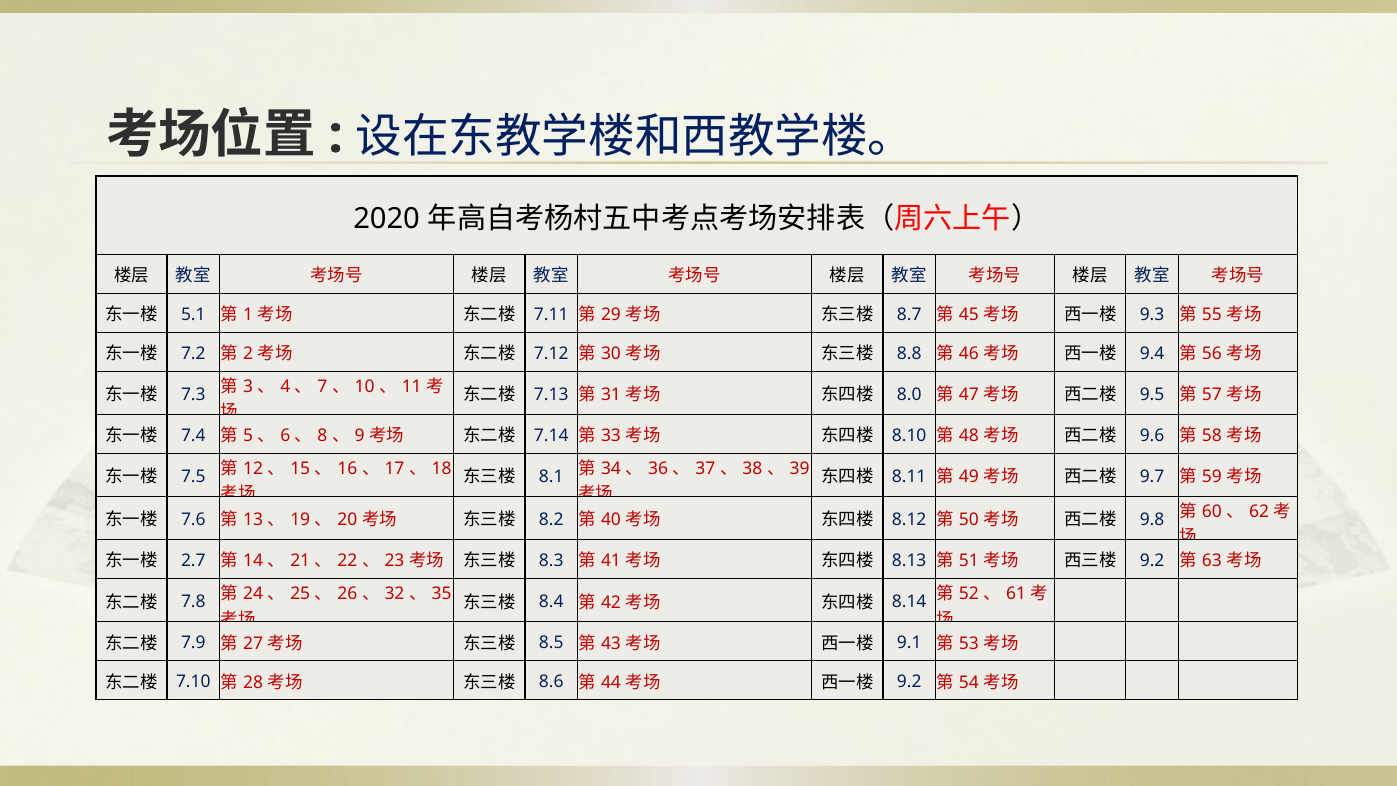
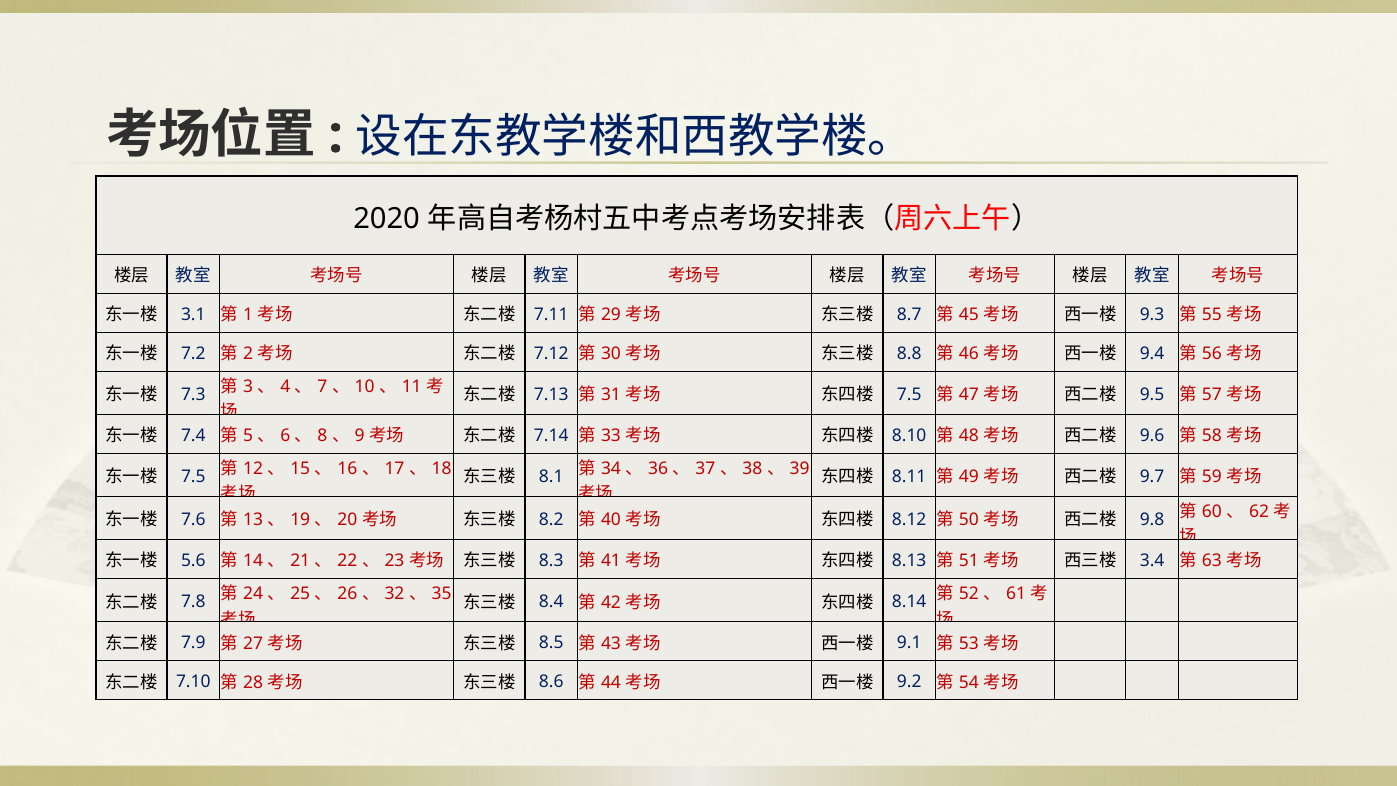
5.1: 5.1 -> 3.1
8.0 at (909, 394): 8.0 -> 7.5
2.7: 2.7 -> 5.6
9.2 at (1152, 560): 9.2 -> 3.4
